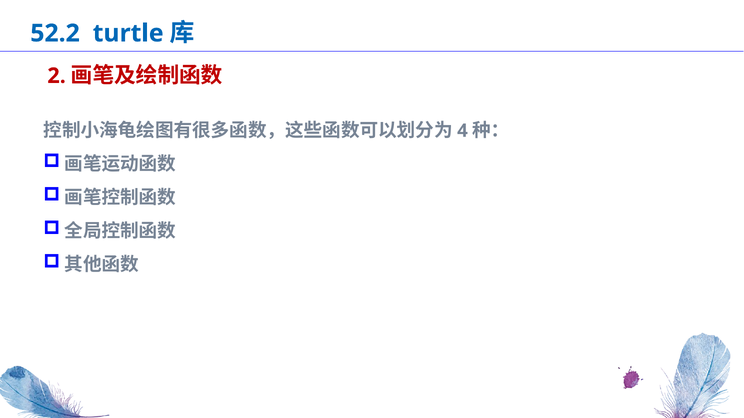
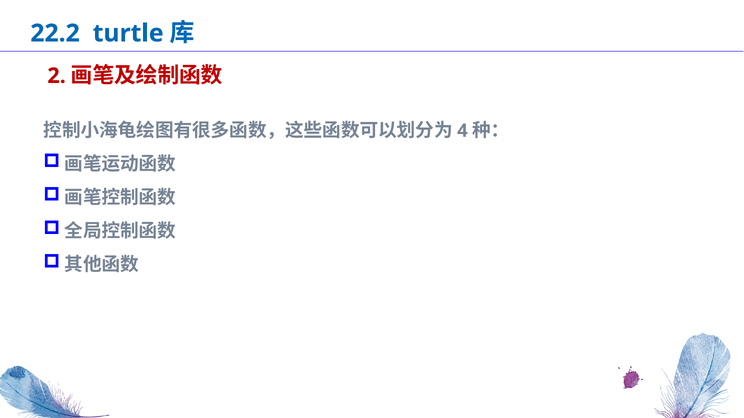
52.2: 52.2 -> 22.2
